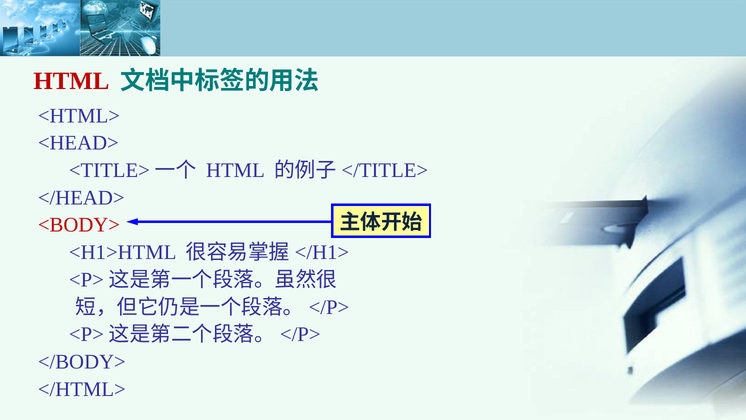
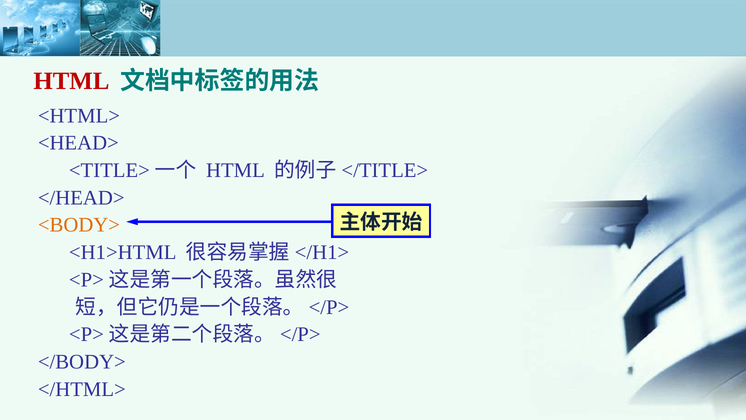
<BODY> colour: red -> orange
